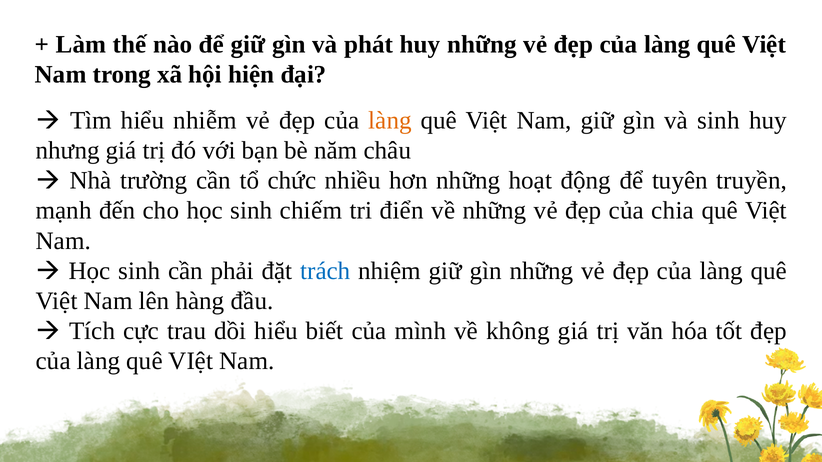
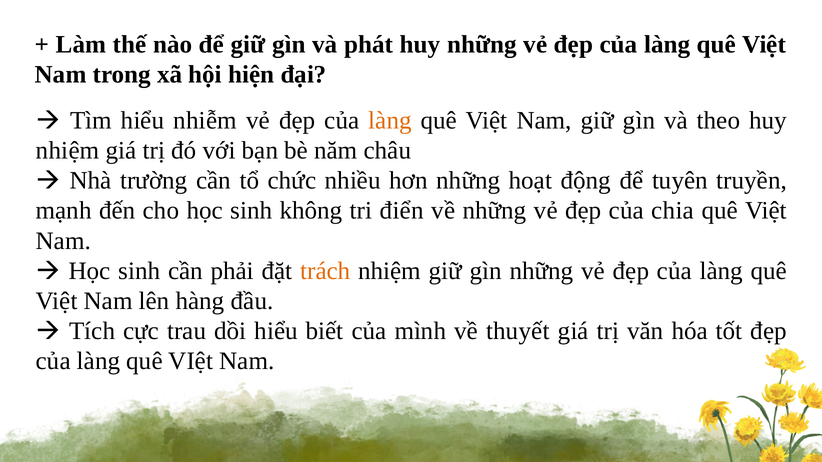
và sinh: sinh -> theo
nhưng at (68, 151): nhưng -> nhiệm
chiếm: chiếm -> không
trách colour: blue -> orange
không: không -> thuyết
